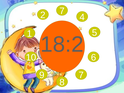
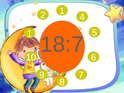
2 7: 7 -> 1
18:2: 18:2 -> 18:7
